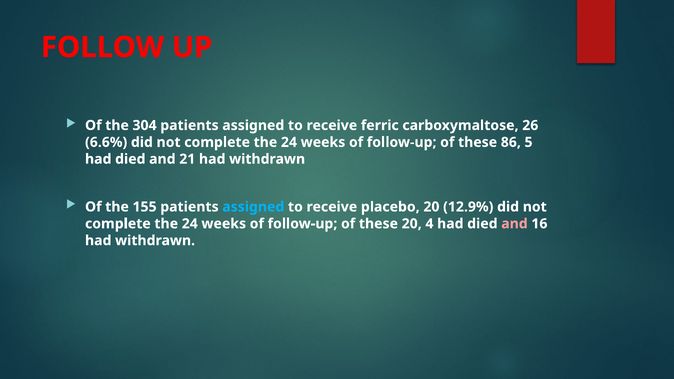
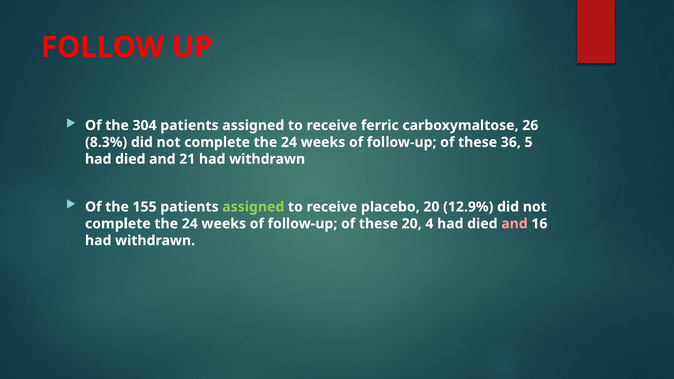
6.6%: 6.6% -> 8.3%
86: 86 -> 36
assigned at (253, 207) colour: light blue -> light green
